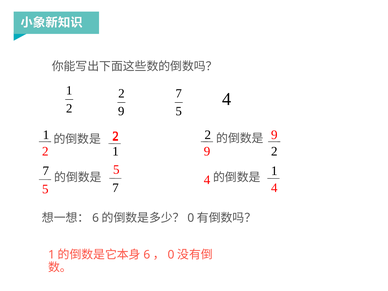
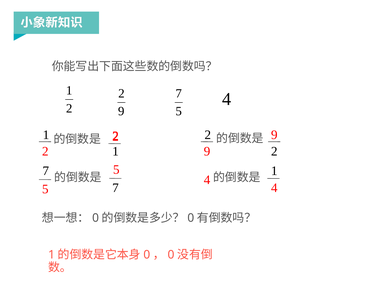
6 at (96, 218): 6 -> 0
6 at (147, 255): 6 -> 0
